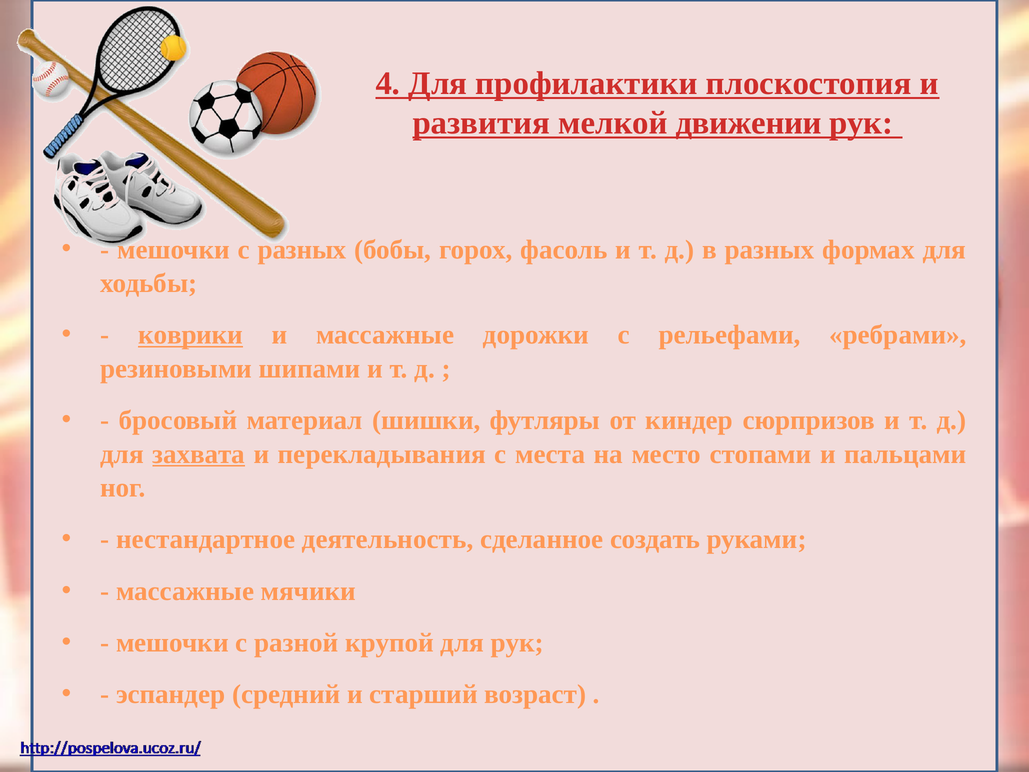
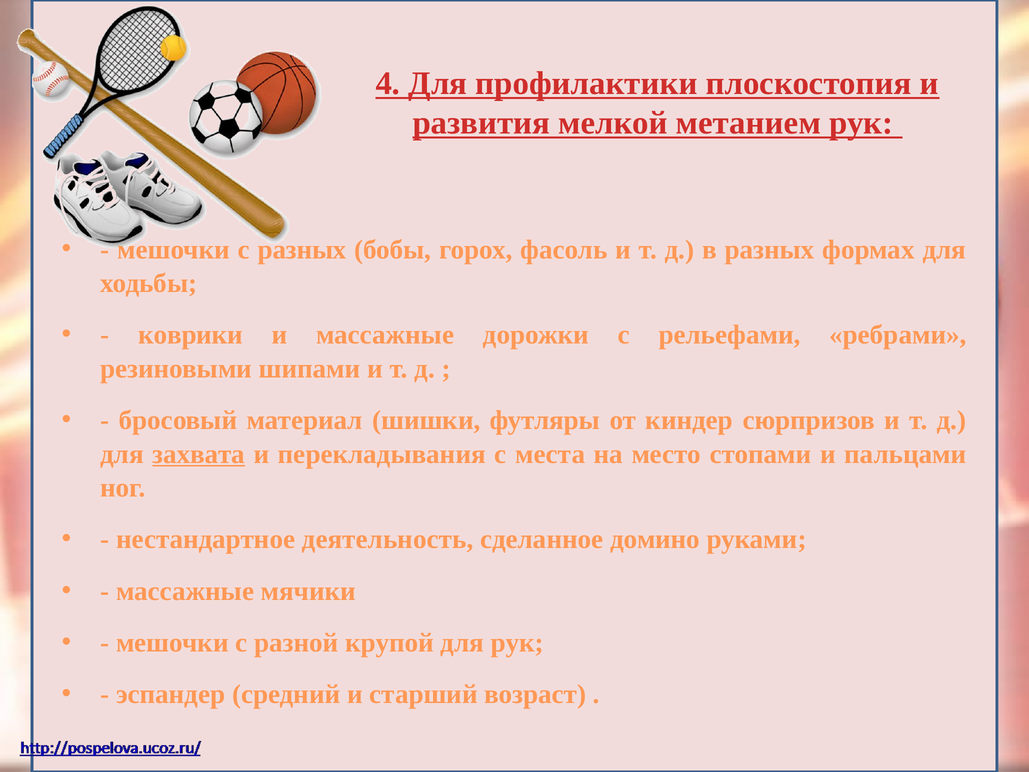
движении: движении -> метанием
коврики underline: present -> none
создать: создать -> домино
